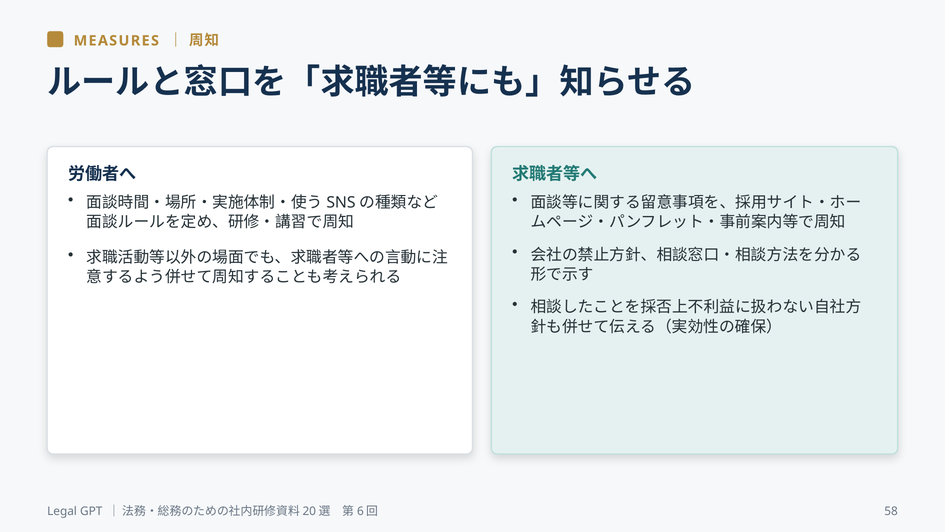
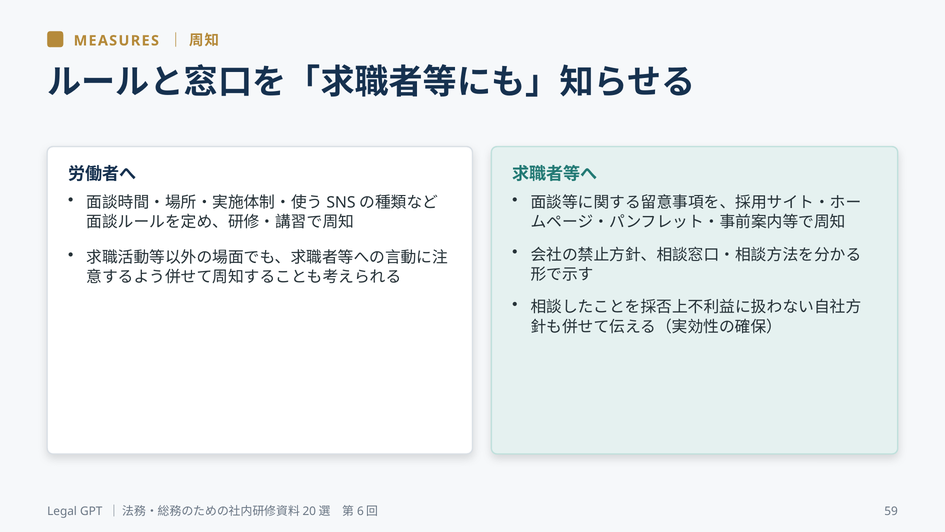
58: 58 -> 59
